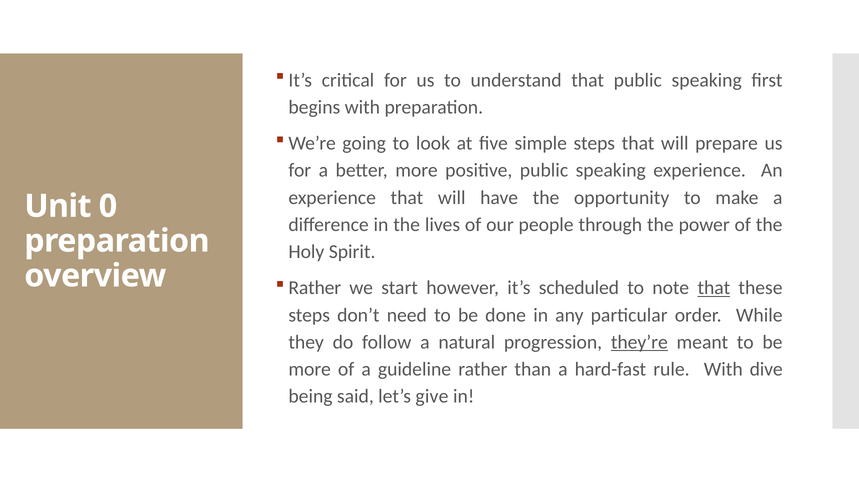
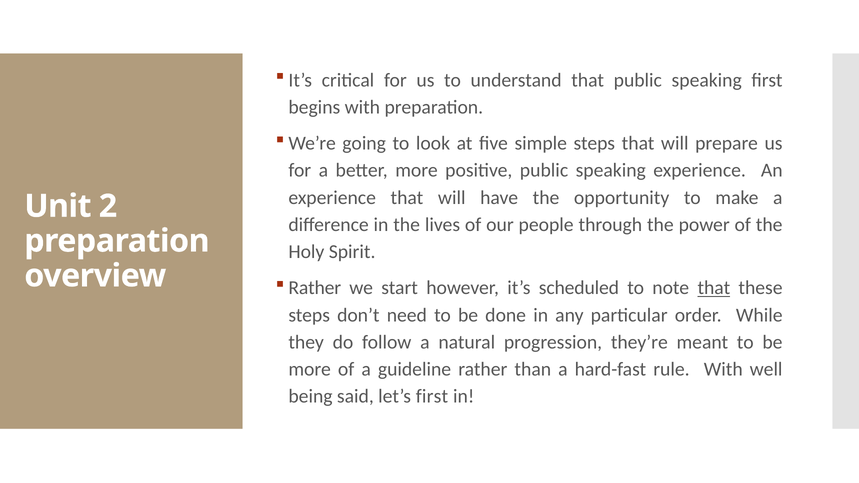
0: 0 -> 2
they’re underline: present -> none
dive: dive -> well
let’s give: give -> first
